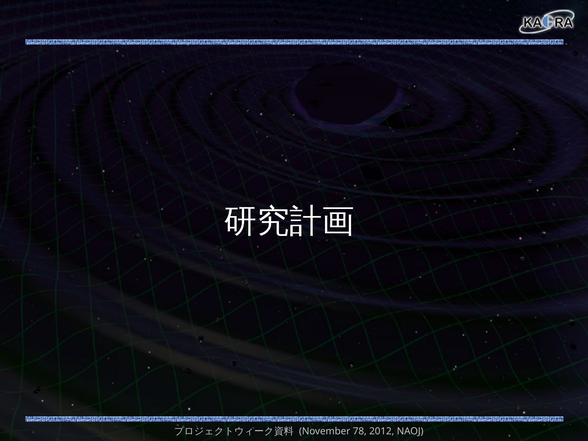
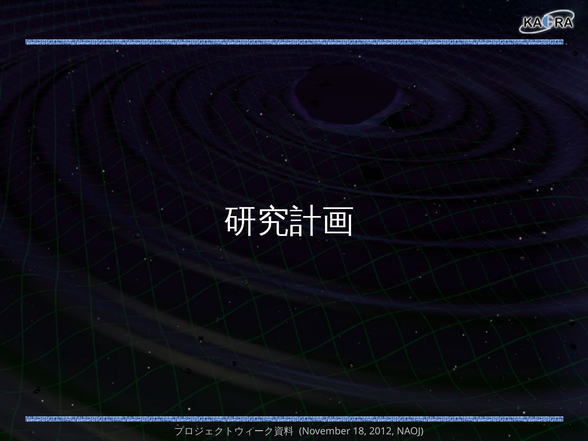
78: 78 -> 18
